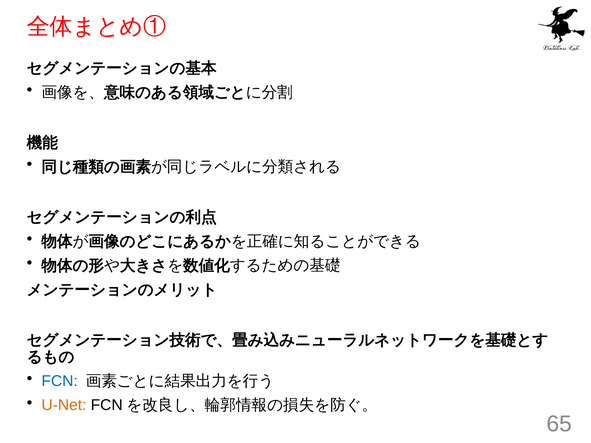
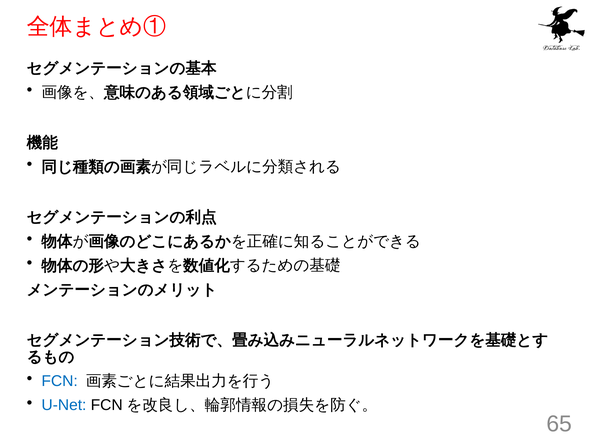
U-Net colour: orange -> blue
